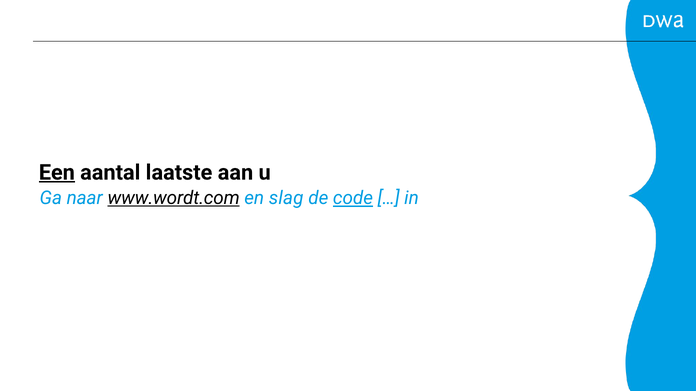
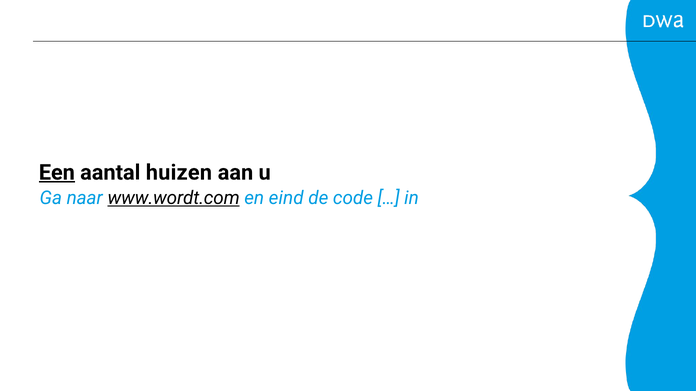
laatste: laatste -> huizen
slag: slag -> eind
code underline: present -> none
